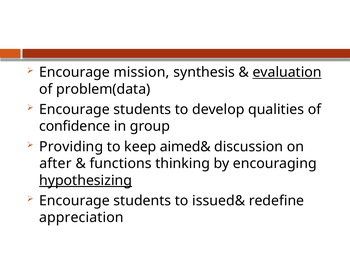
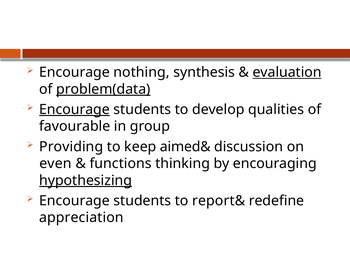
mission: mission -> nothing
problem(data underline: none -> present
Encourage at (74, 110) underline: none -> present
confidence: confidence -> favourable
after: after -> even
issued&: issued& -> report&
